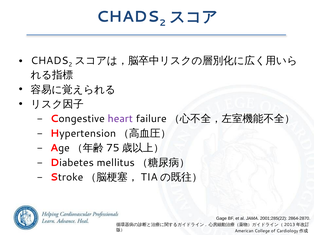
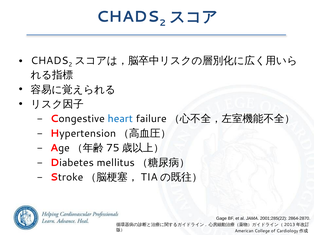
heart colour: purple -> blue
